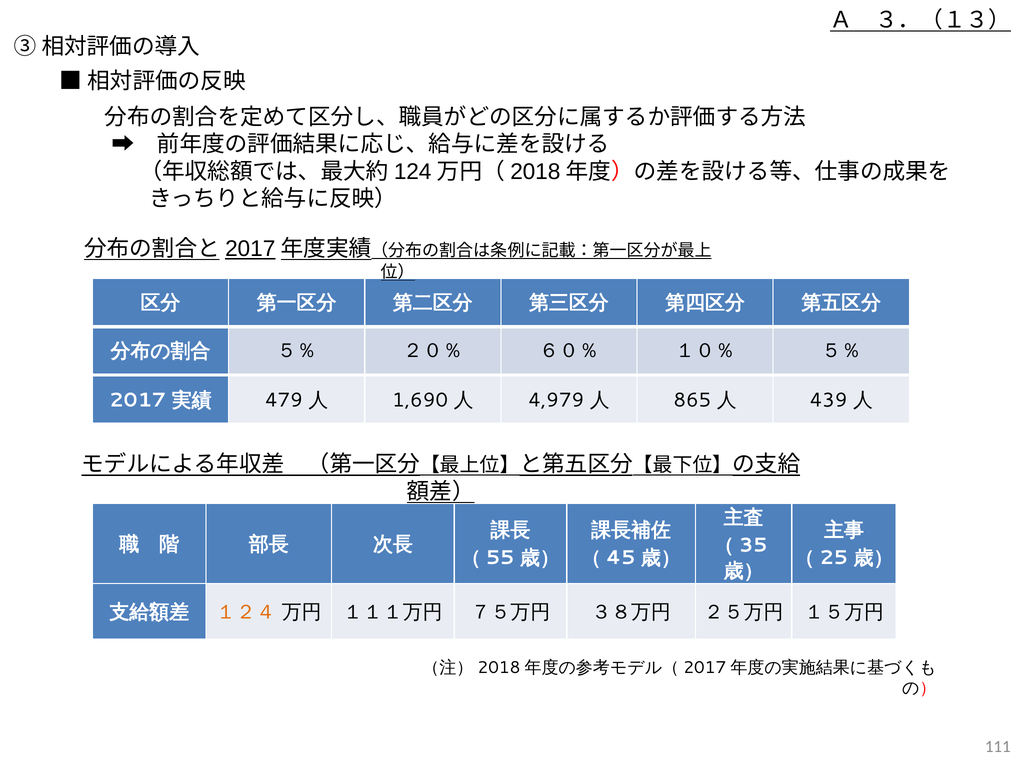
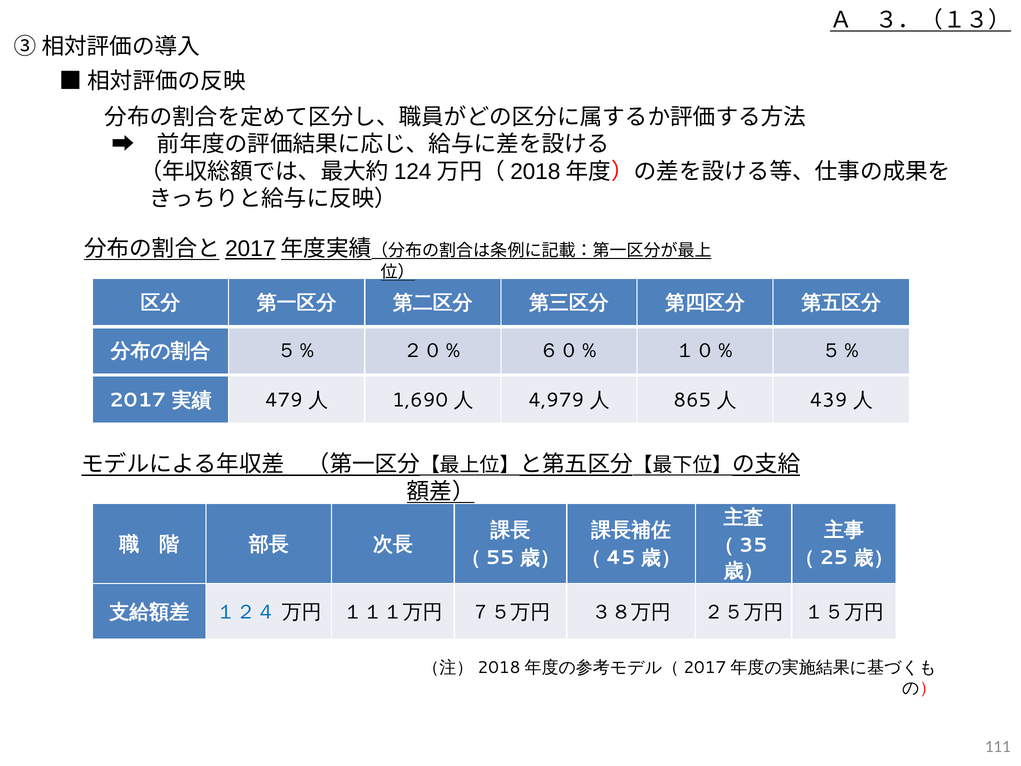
１２４ colour: orange -> blue
